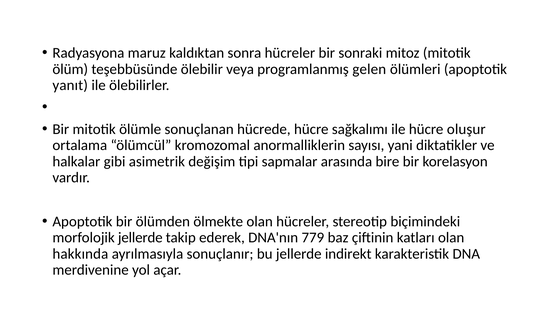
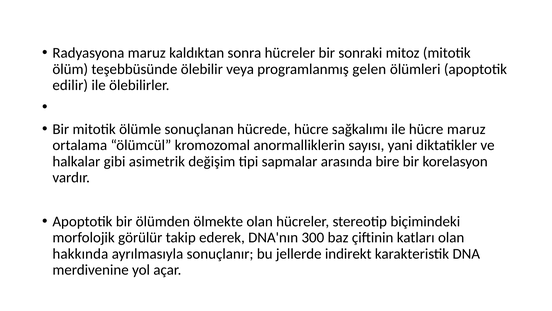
yanıt: yanıt -> edilir
hücre oluşur: oluşur -> maruz
morfolojik jellerde: jellerde -> görülür
779: 779 -> 300
